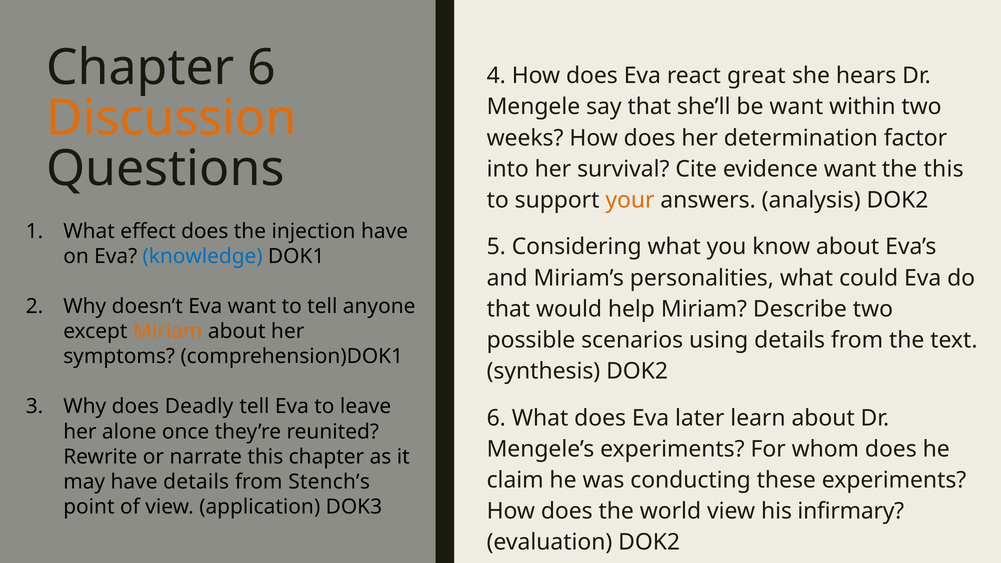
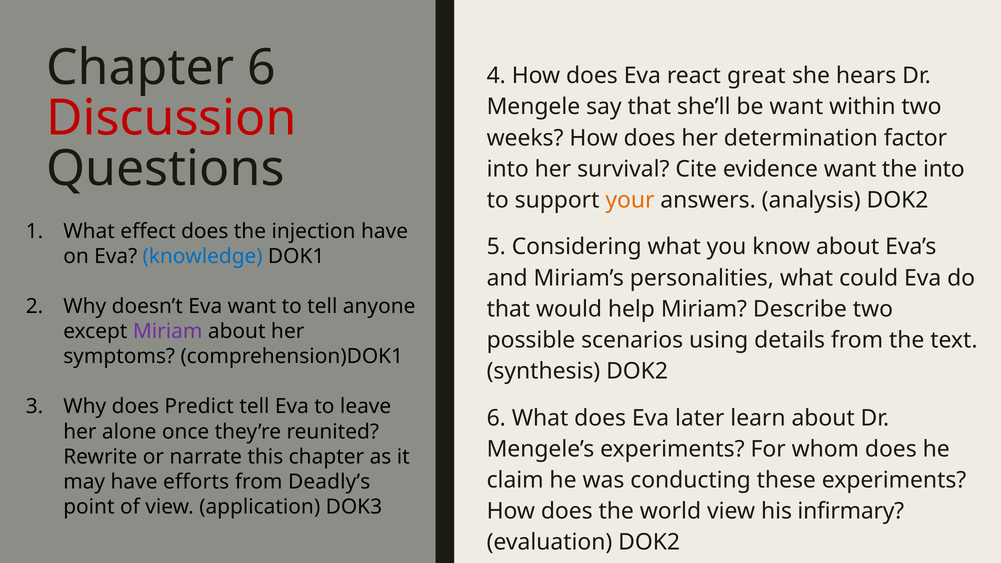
Discussion colour: orange -> red
the this: this -> into
Miriam at (168, 332) colour: orange -> purple
Deadly: Deadly -> Predict
have details: details -> efforts
Stench’s: Stench’s -> Deadly’s
